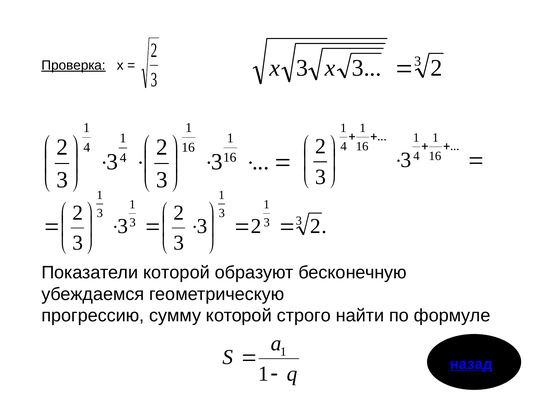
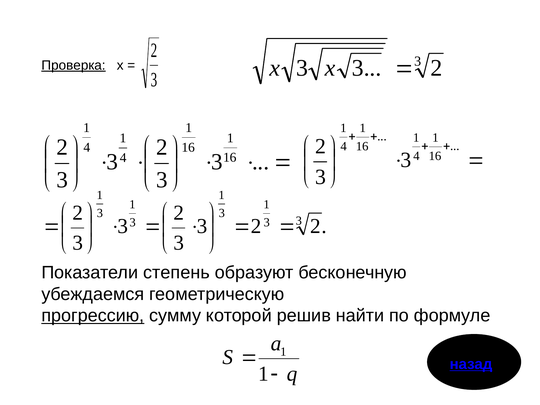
Показатели которой: которой -> степень
прогрессию underline: none -> present
строго: строго -> решив
